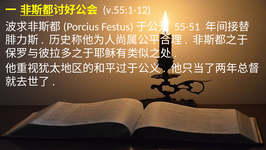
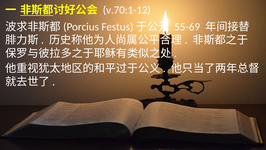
v.55:1-12: v.55:1-12 -> v.70:1-12
55-51: 55-51 -> 55-69
